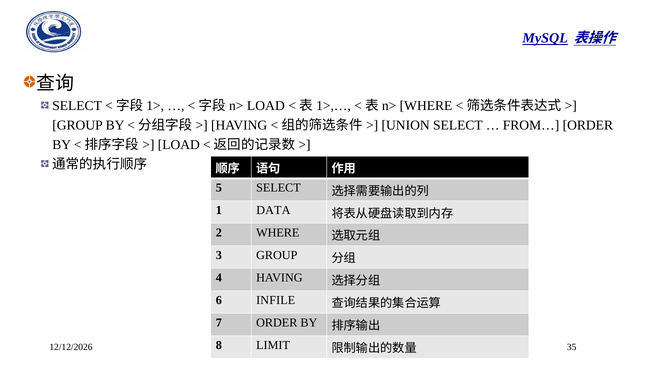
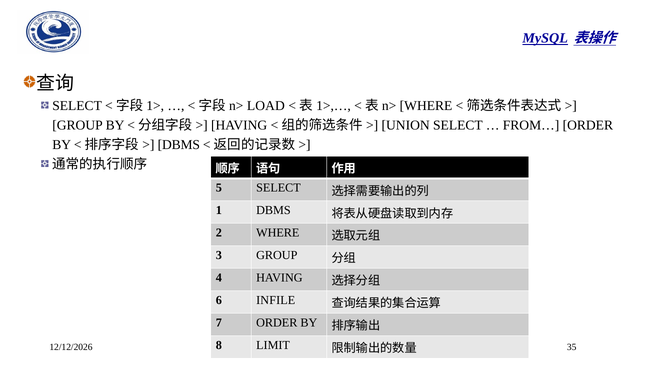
LOAD at (179, 145): LOAD -> DBMS
1 DATA: DATA -> DBMS
